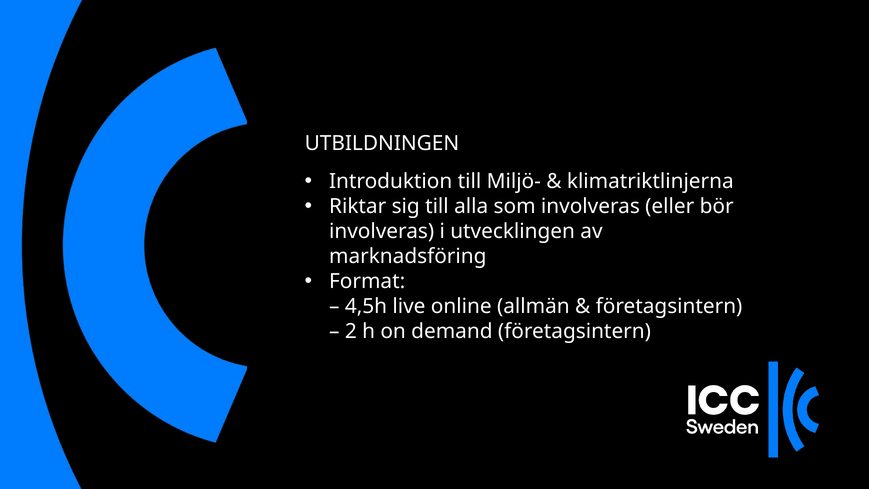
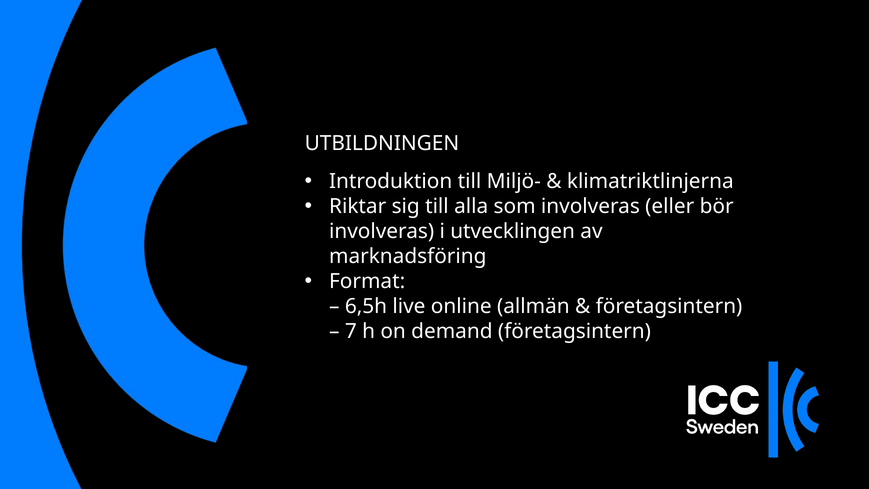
4,5h: 4,5h -> 6,5h
2: 2 -> 7
